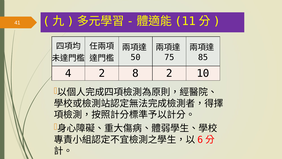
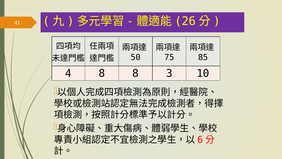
11: 11 -> 26
4 2: 2 -> 8
8 2: 2 -> 3
